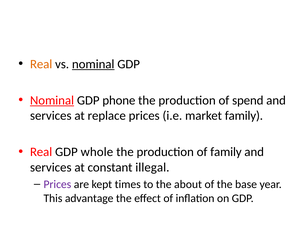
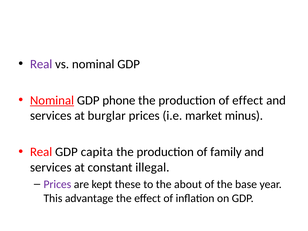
Real at (41, 64) colour: orange -> purple
nominal at (93, 64) underline: present -> none
of spend: spend -> effect
replace: replace -> burglar
market family: family -> minus
whole: whole -> capita
times: times -> these
